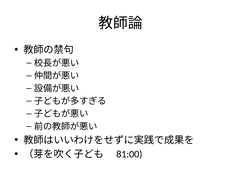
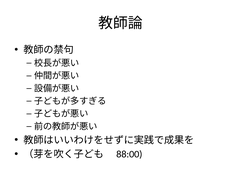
81:00: 81:00 -> 88:00
